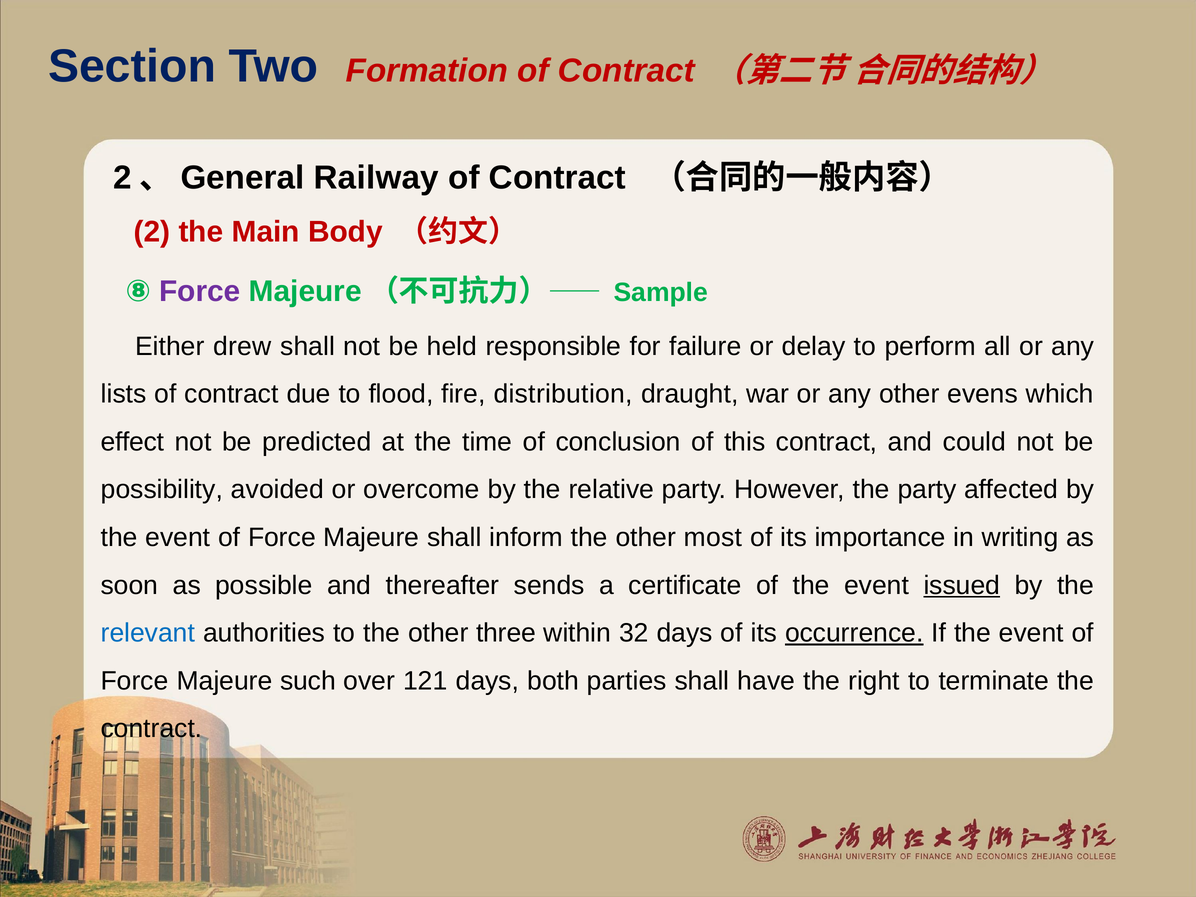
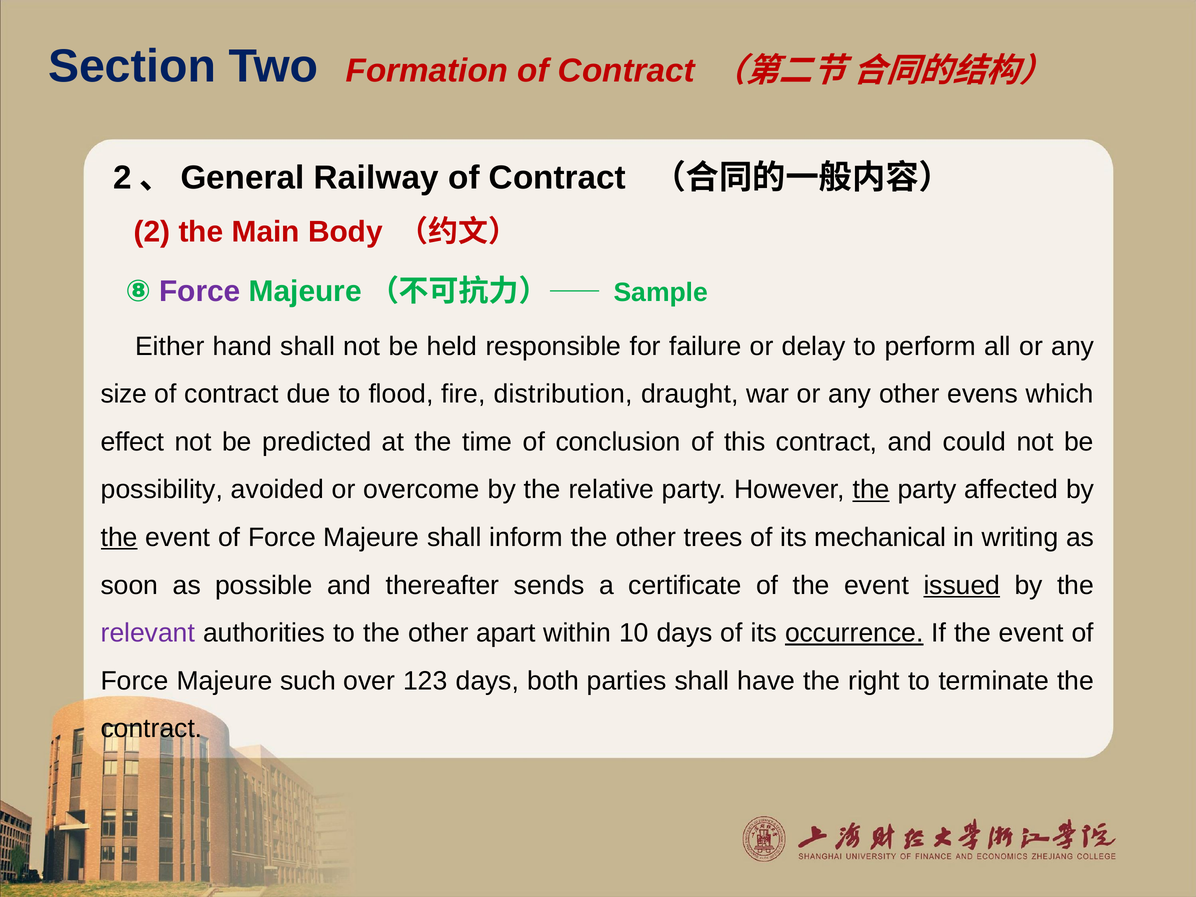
drew: drew -> hand
lists: lists -> size
the at (871, 490) underline: none -> present
the at (119, 537) underline: none -> present
most: most -> trees
importance: importance -> mechanical
relevant colour: blue -> purple
three: three -> apart
32: 32 -> 10
121: 121 -> 123
